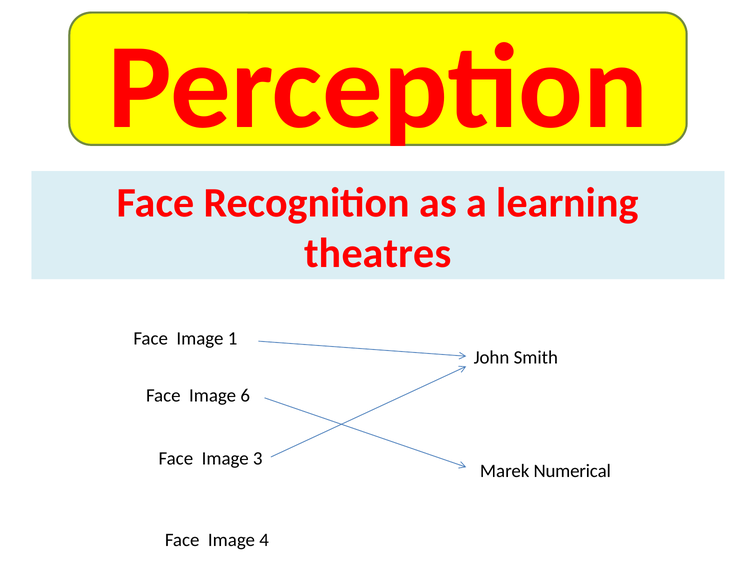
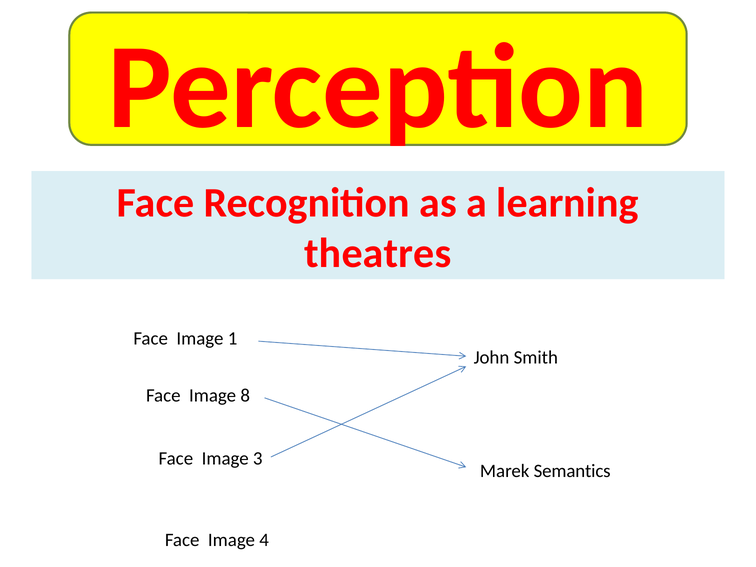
6: 6 -> 8
Numerical: Numerical -> Semantics
